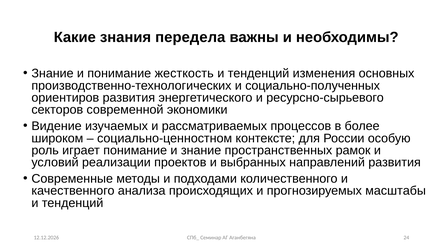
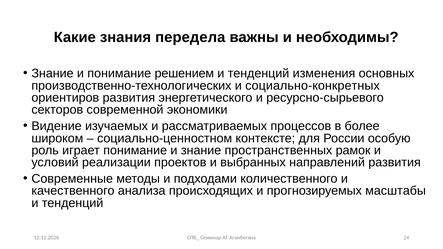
жесткость: жесткость -> решением
социально-полученных: социально-полученных -> социально-конкретных
